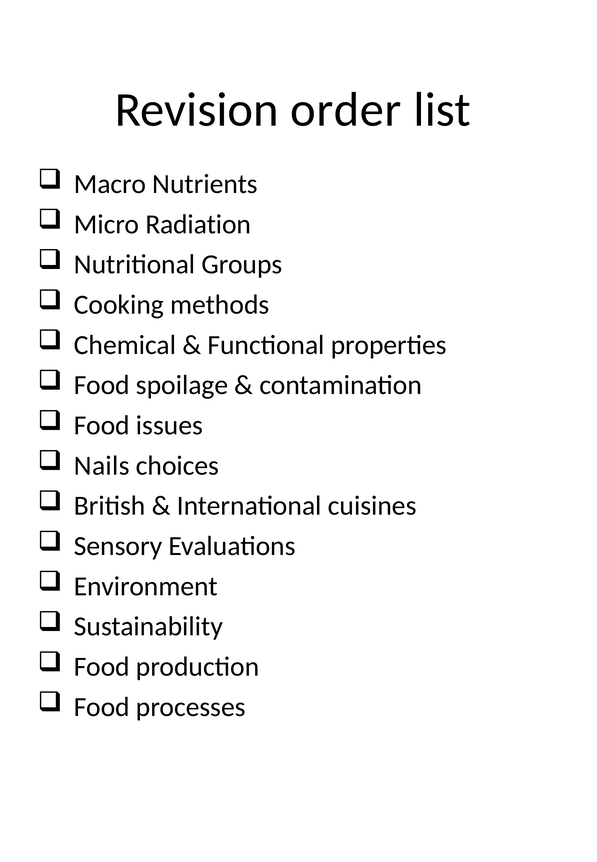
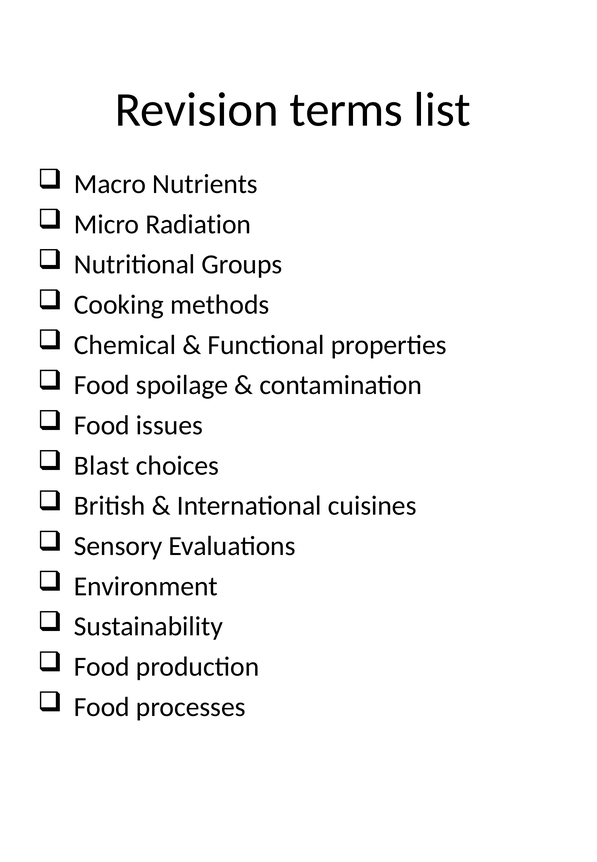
order: order -> terms
Nails: Nails -> Blast
